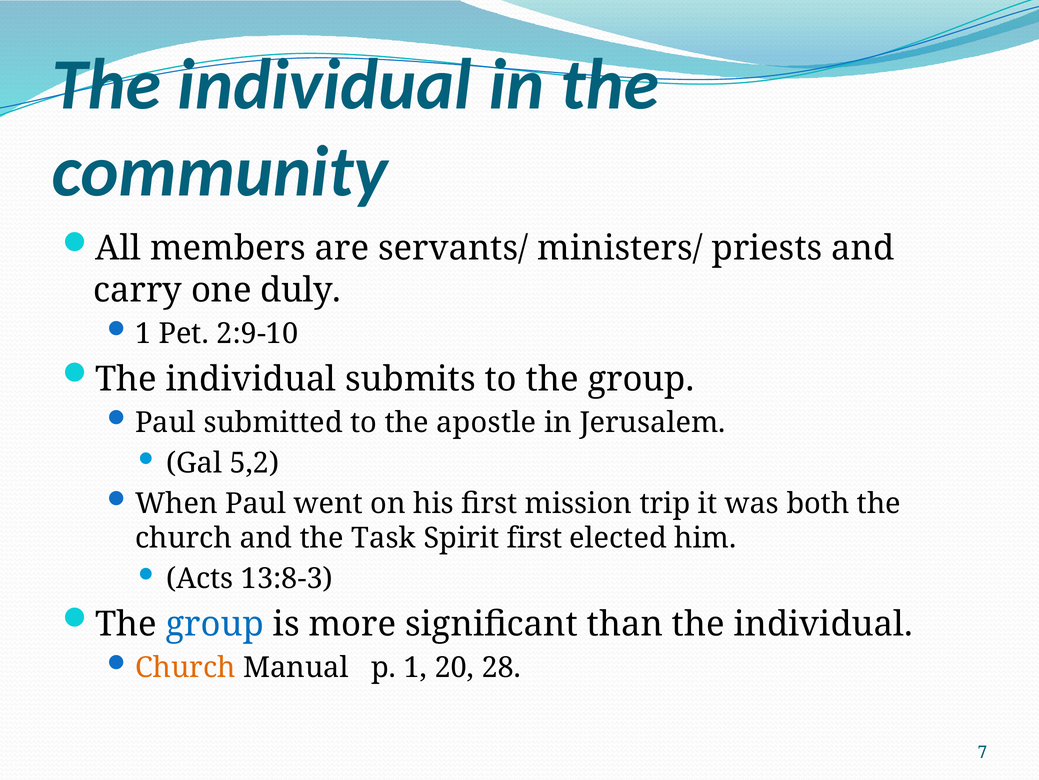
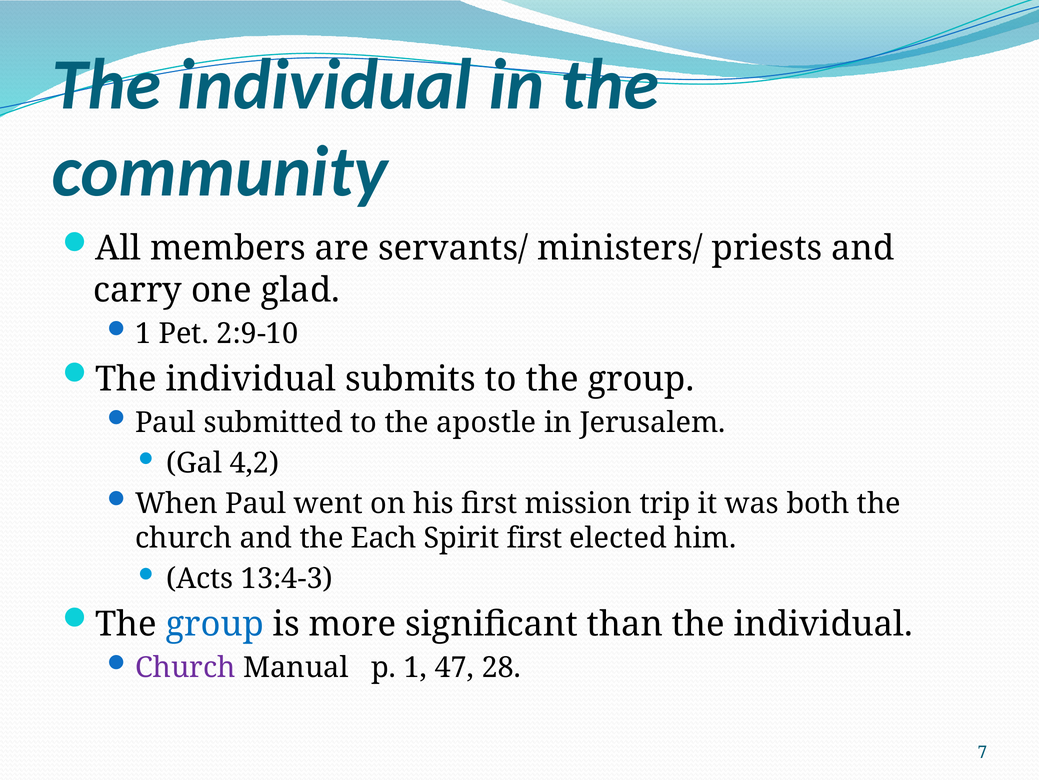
duly: duly -> glad
5,2: 5,2 -> 4,2
Task: Task -> Each
13:8-3: 13:8-3 -> 13:4-3
Church at (185, 667) colour: orange -> purple
20: 20 -> 47
